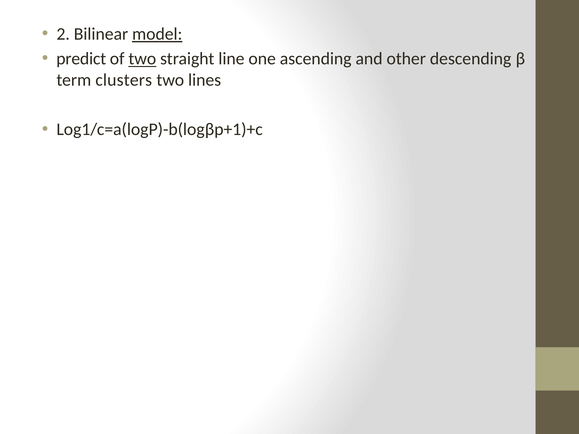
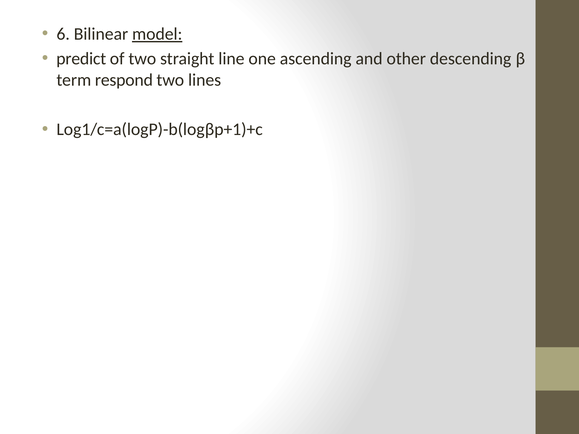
2: 2 -> 6
two at (142, 59) underline: present -> none
clusters: clusters -> respond
